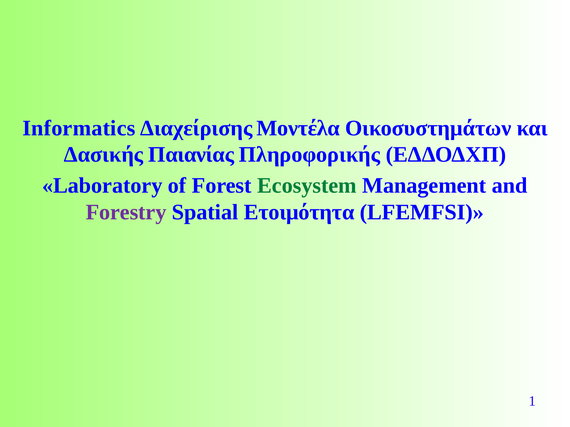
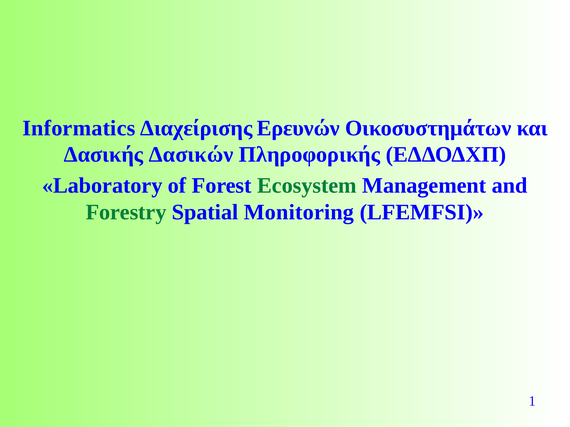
Μοντέλα: Μοντέλα -> Ερευνών
Παιανίας: Παιανίας -> Δασικών
Forestry colour: purple -> green
Ετοιμότητα: Ετοιμότητα -> Monitoring
